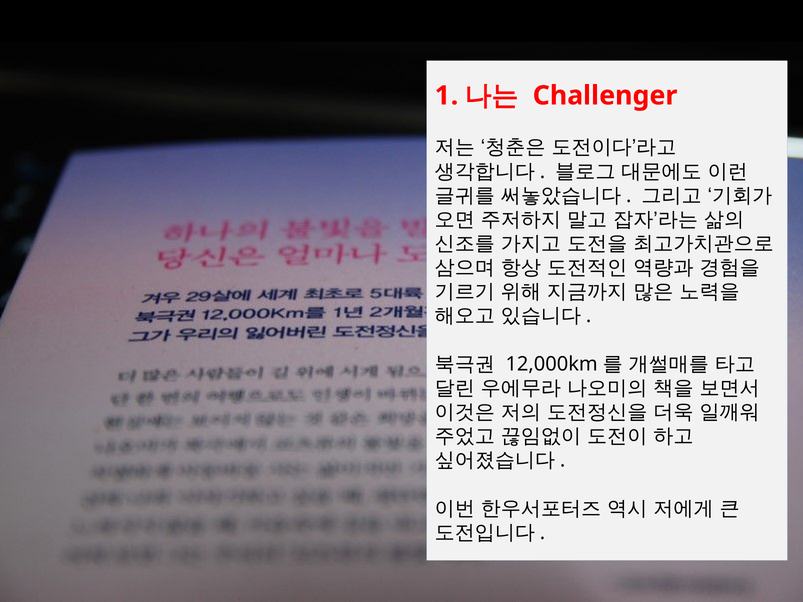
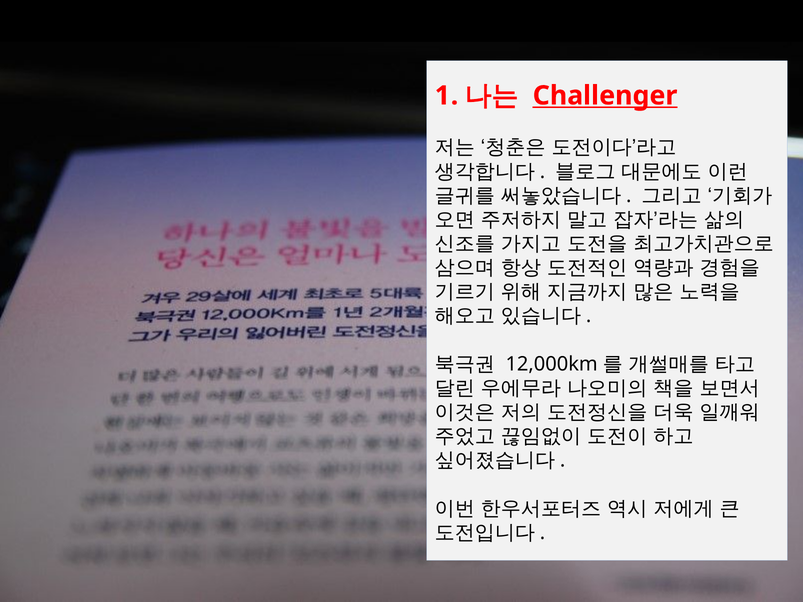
Challenger underline: none -> present
